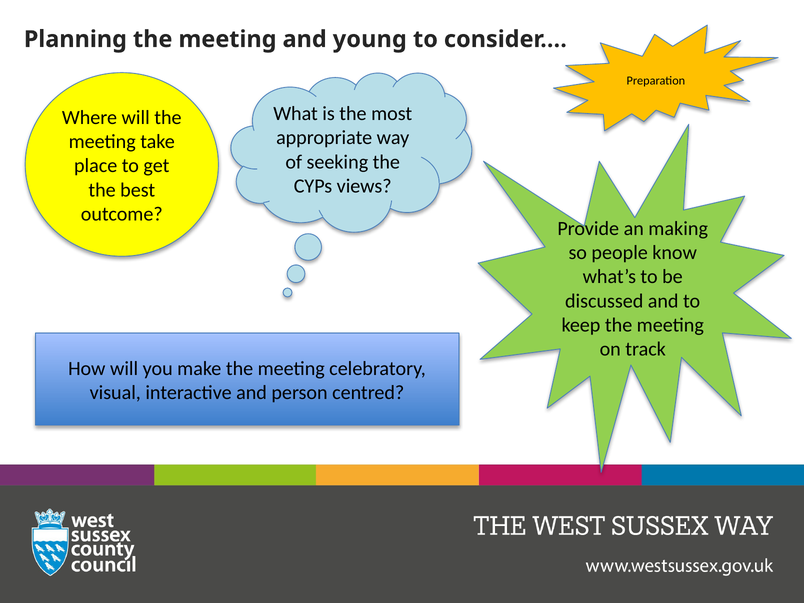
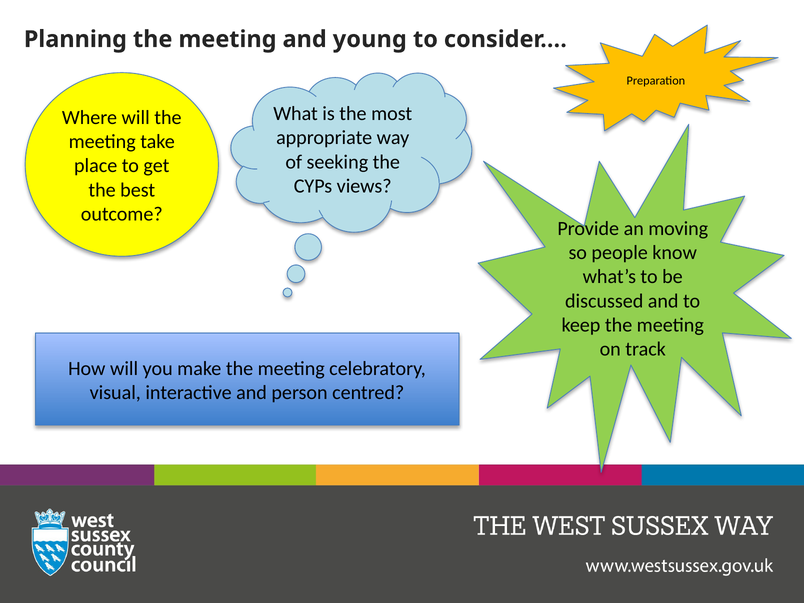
making: making -> moving
